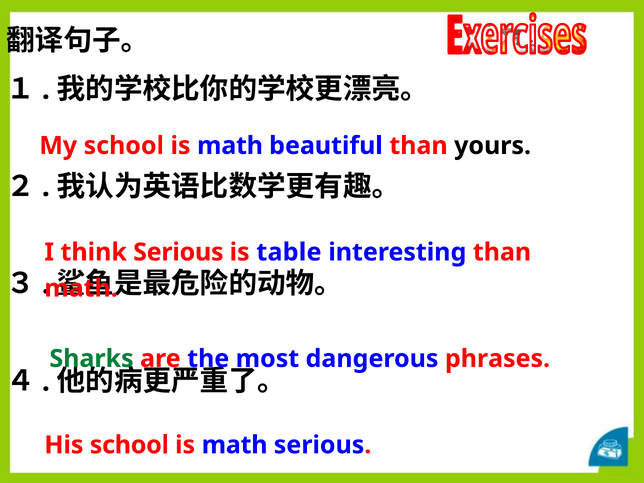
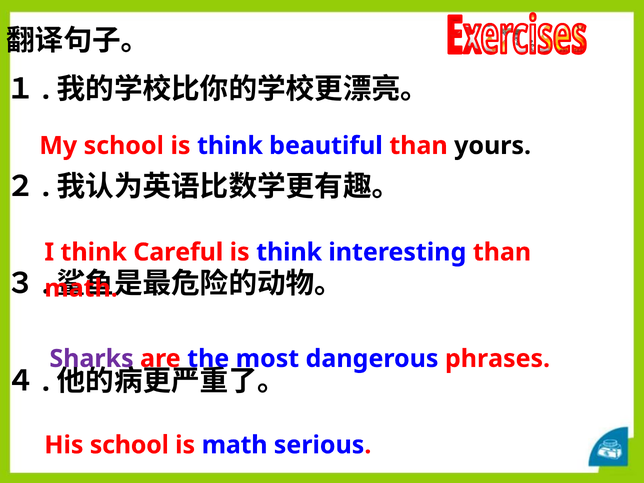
My school is math: math -> think
think Serious: Serious -> Careful
table at (289, 252): table -> think
Sharks colour: green -> purple
